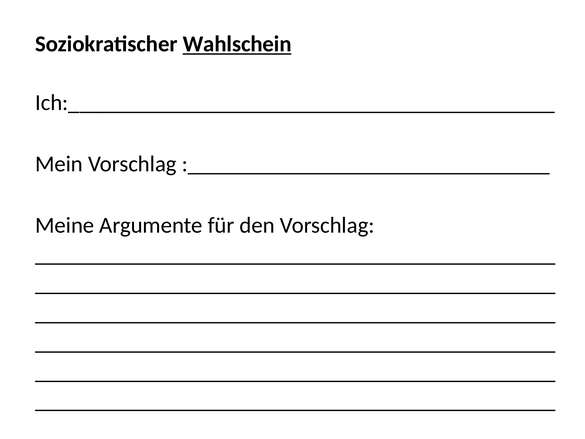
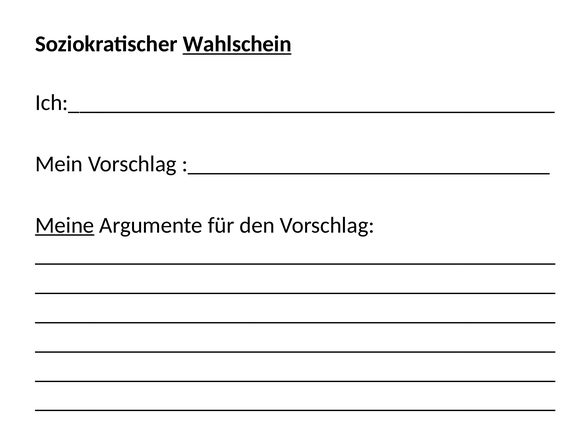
Meine underline: none -> present
